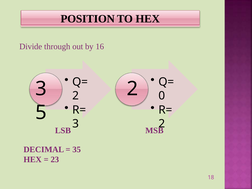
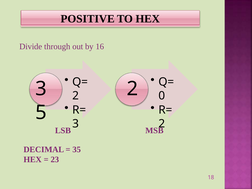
POSITION: POSITION -> POSITIVE
